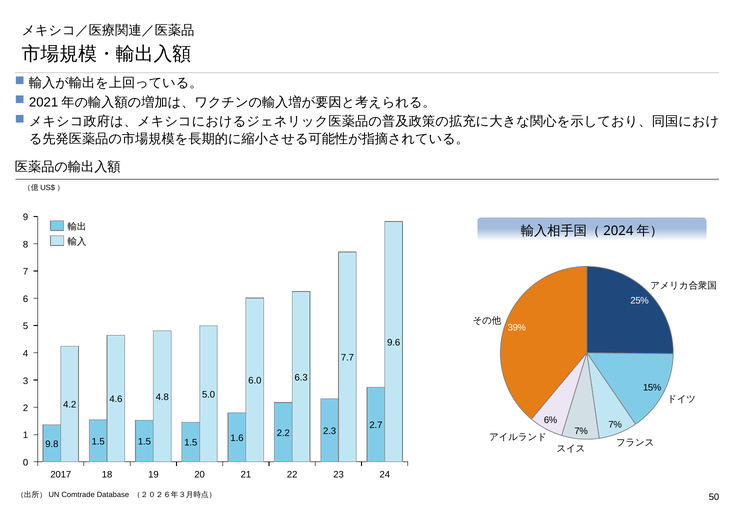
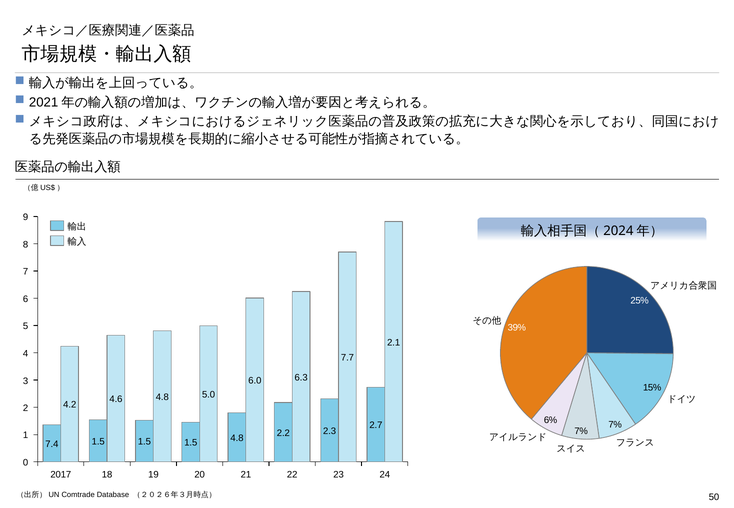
9.6: 9.6 -> 2.1
1.6 at (237, 438): 1.6 -> 4.8
9.8: 9.8 -> 7.4
